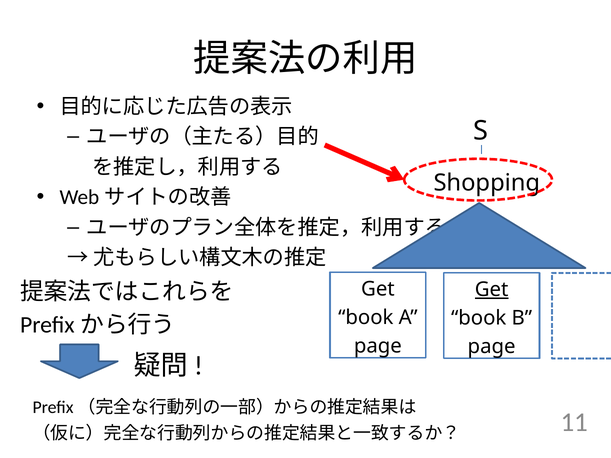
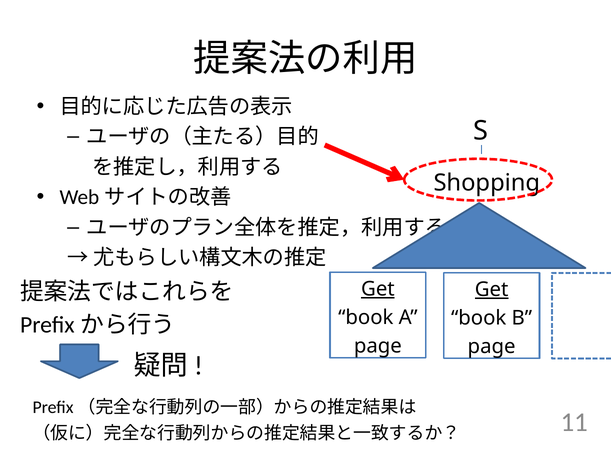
Get at (378, 289) underline: none -> present
